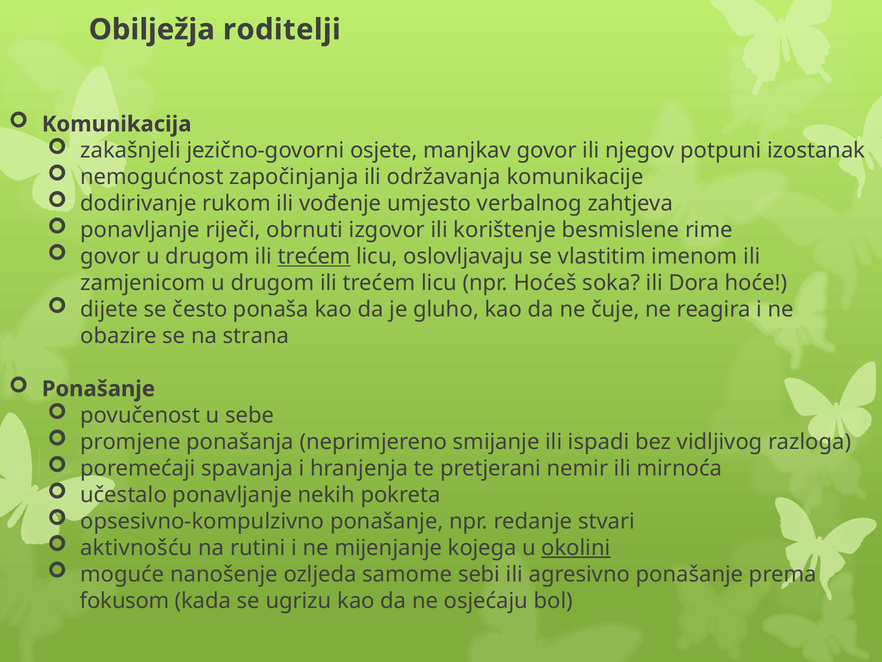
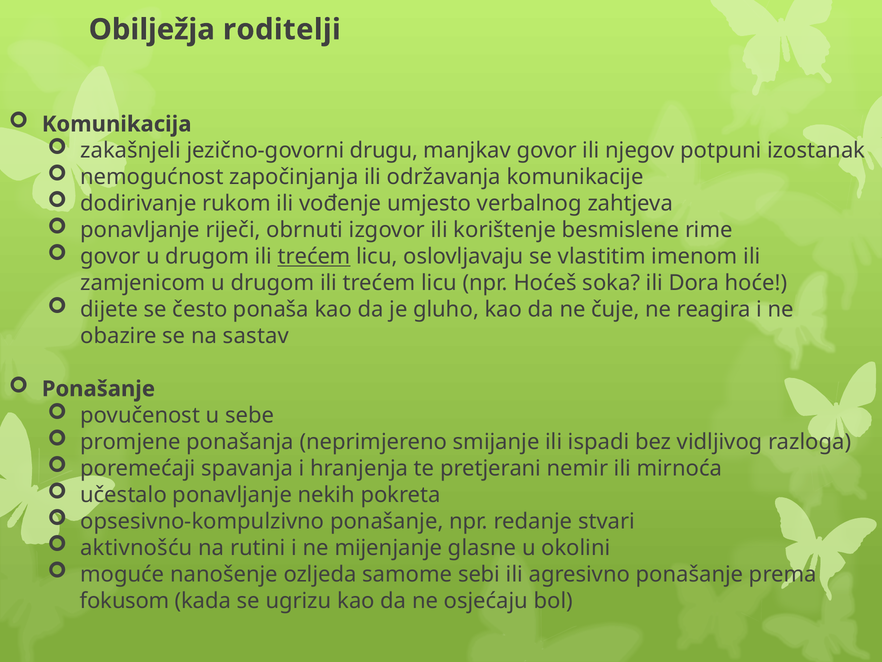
osjete: osjete -> drugu
strana: strana -> sastav
kojega: kojega -> glasne
okolini underline: present -> none
